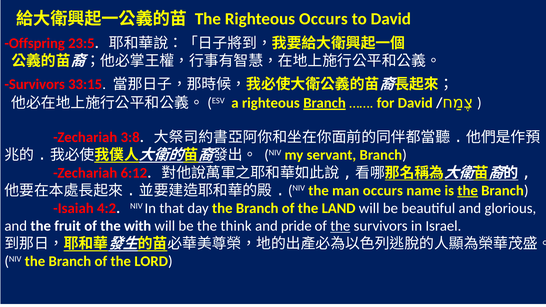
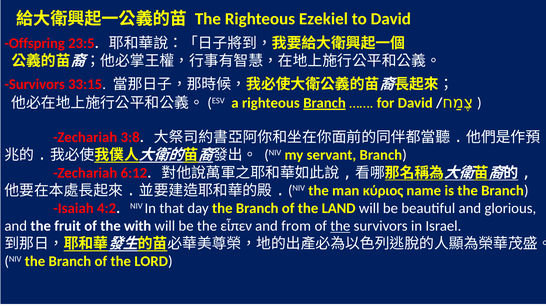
Righteous Occurs: Occurs -> Ezekiel
man occurs: occurs -> κύριος
the at (468, 191) underline: present -> none
think: think -> εἶπεν
pride: pride -> from
